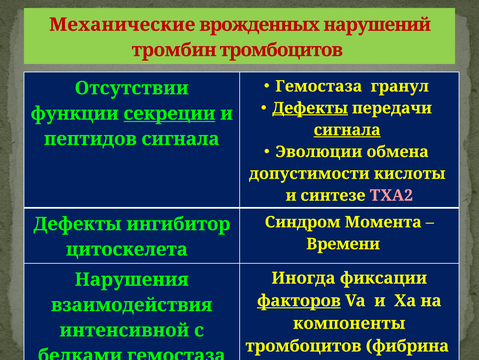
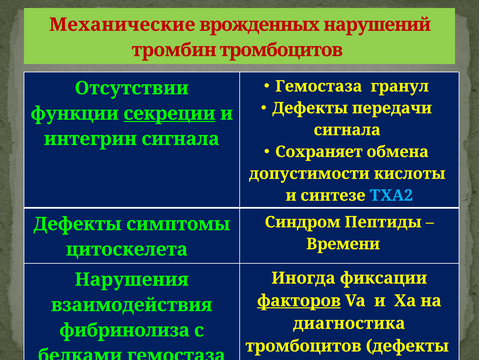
Дефекты at (310, 108) underline: present -> none
сигнала at (347, 130) underline: present -> none
пептидов: пептидов -> интегрин
Эволюции: Эволюции -> Сохраняет
ТХА2 colour: pink -> light blue
Момента: Момента -> Пептиды
ингибитор: ингибитор -> симптомы
компоненты: компоненты -> диагностика
интенсивной: интенсивной -> фибринолиза
тромбоцитов фибрина: фибрина -> дефекты
